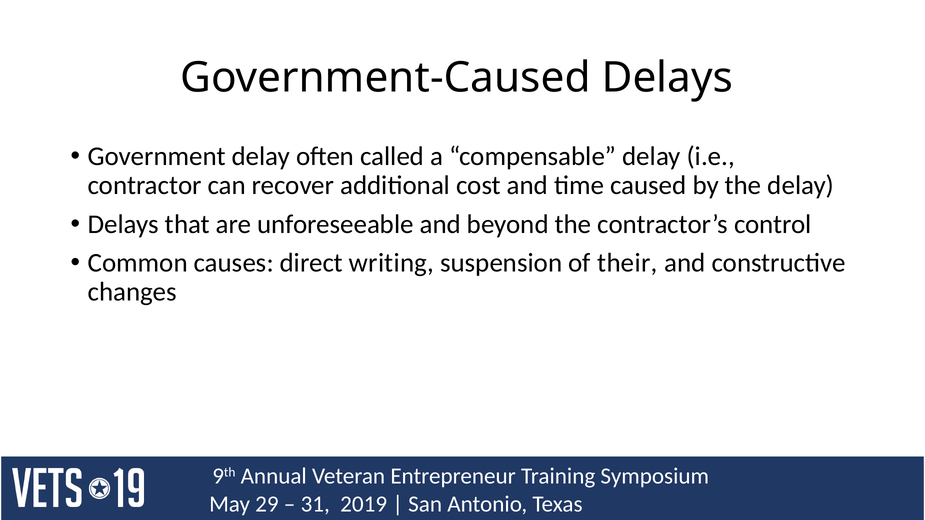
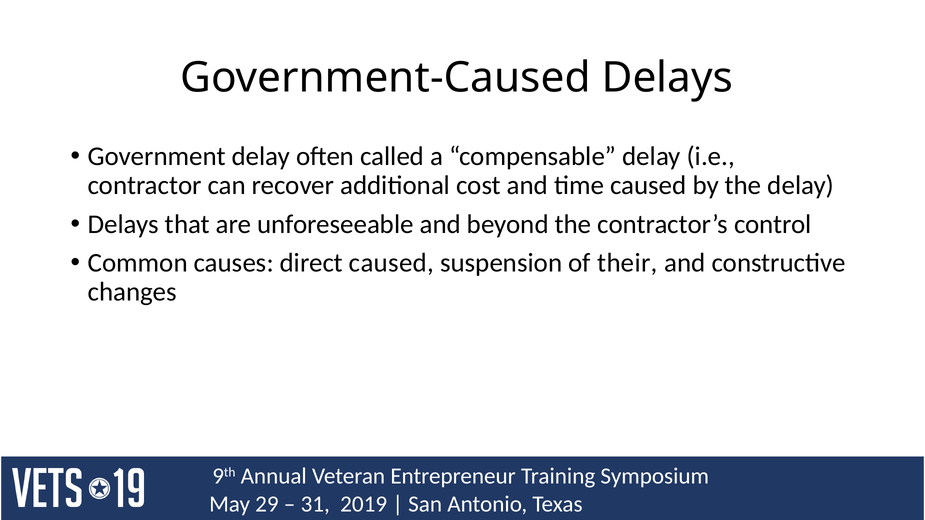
direct writing: writing -> caused
